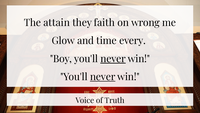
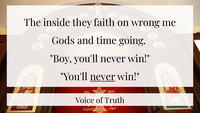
attain: attain -> inside
Glow: Glow -> Gods
every: every -> going
never at (113, 59) underline: present -> none
